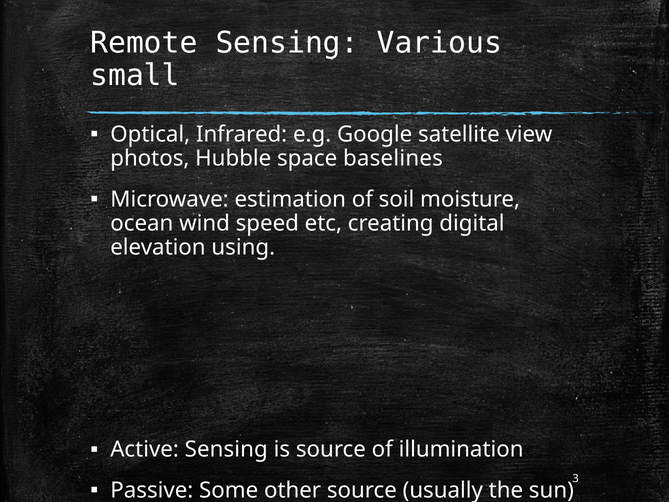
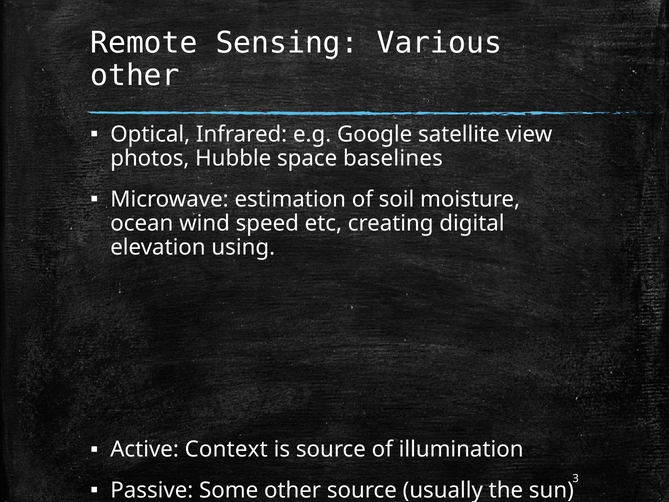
small at (135, 75): small -> other
Active Sensing: Sensing -> Context
